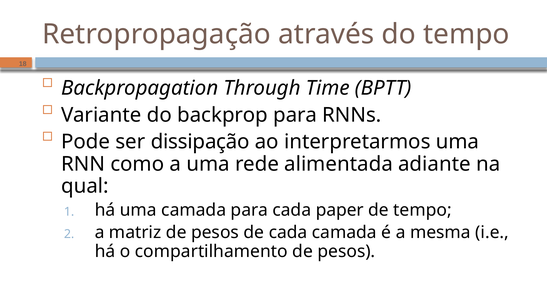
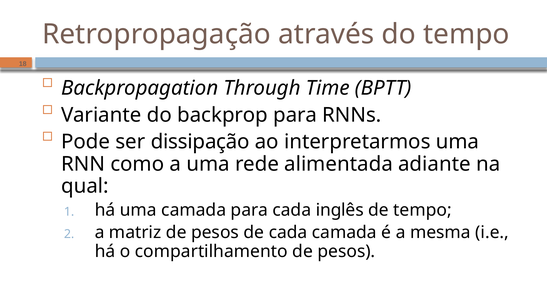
paper: paper -> inglês
